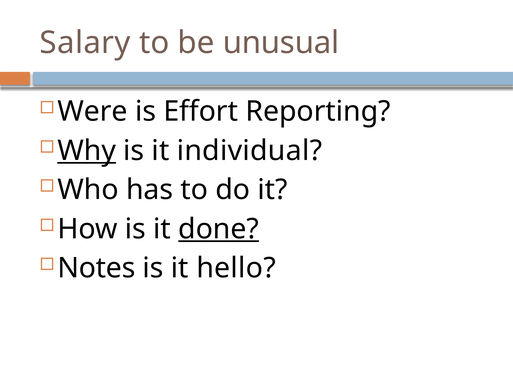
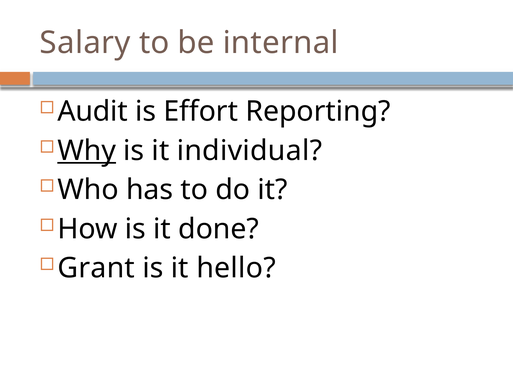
unusual: unusual -> internal
Were: Were -> Audit
done underline: present -> none
Notes: Notes -> Grant
